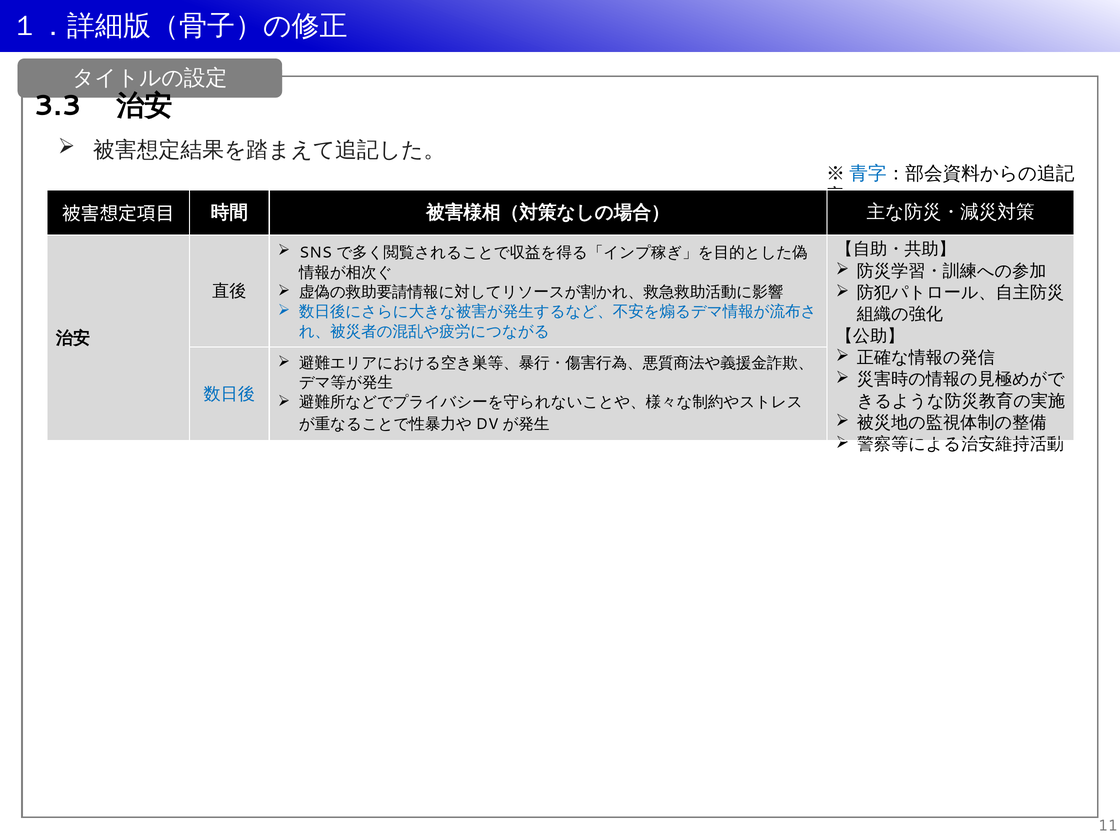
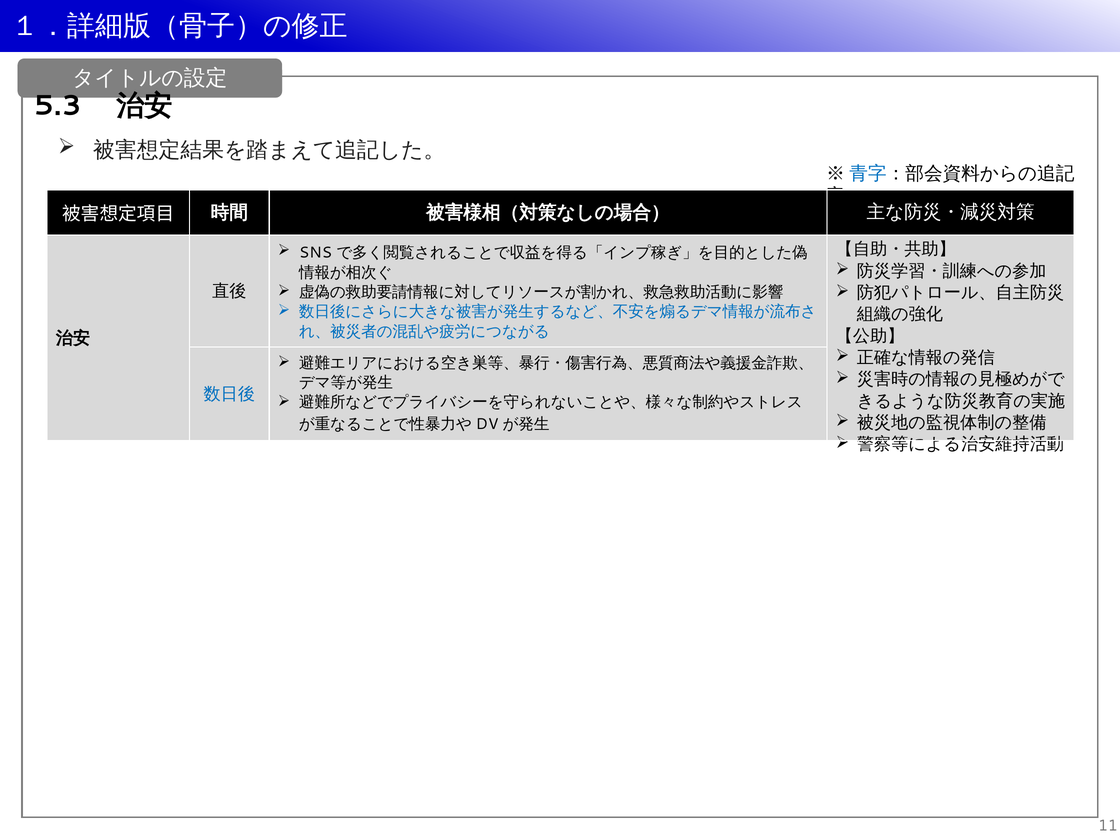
3.3: 3.3 -> 5.3
